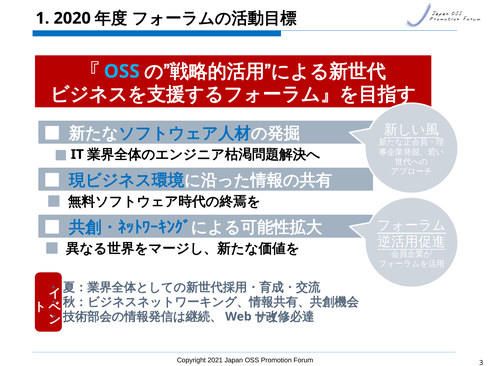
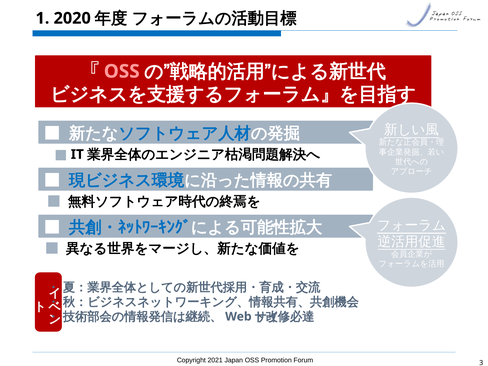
OSS at (122, 71) colour: light blue -> pink
